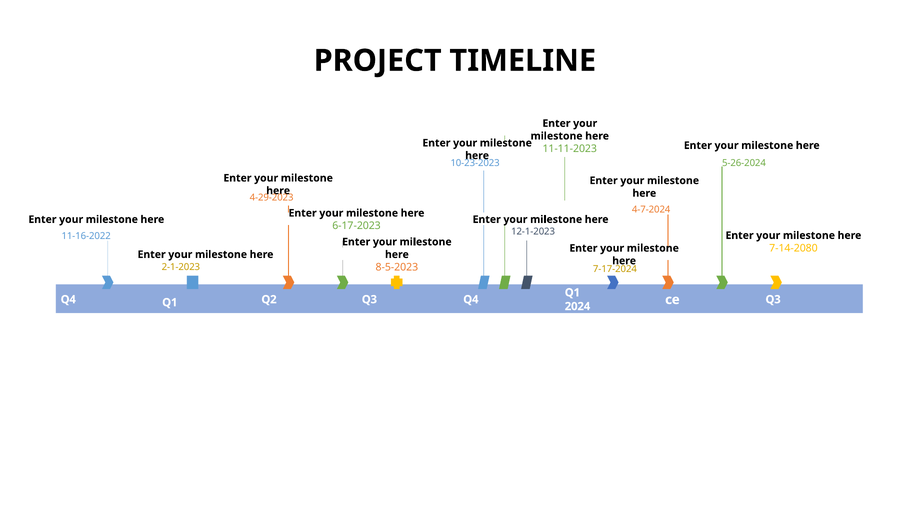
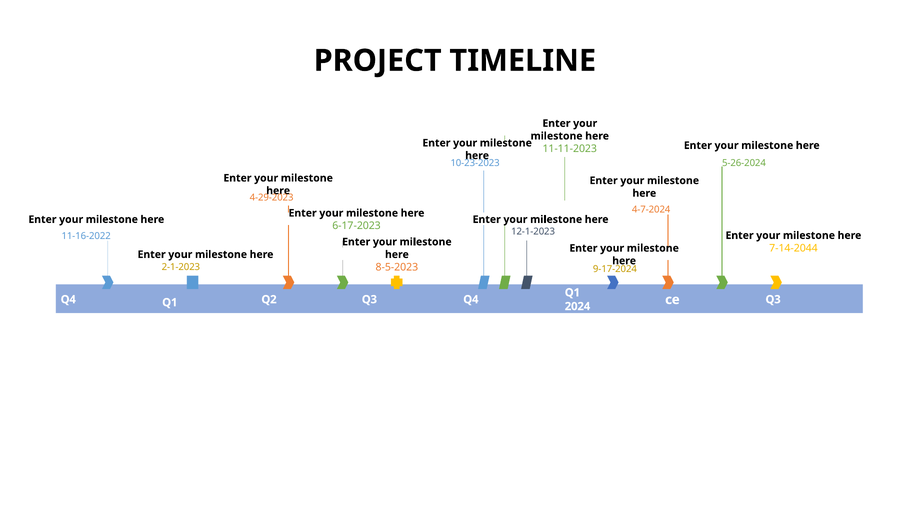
7-14-2080: 7-14-2080 -> 7-14-2044
7-17-2024: 7-17-2024 -> 9-17-2024
